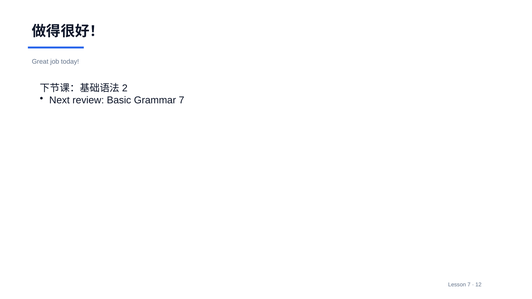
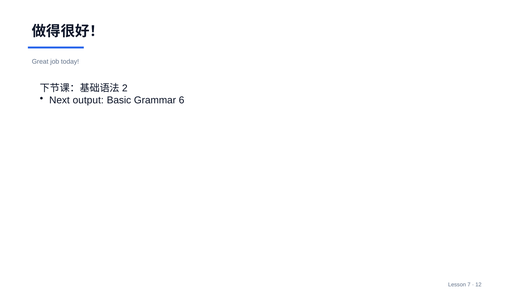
review: review -> output
Grammar 7: 7 -> 6
